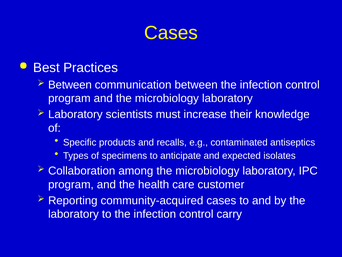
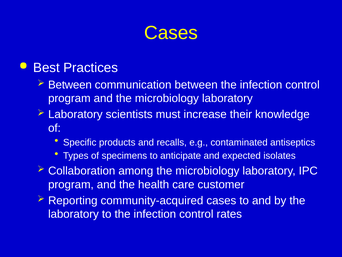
carry: carry -> rates
